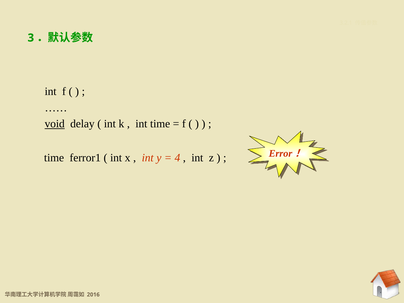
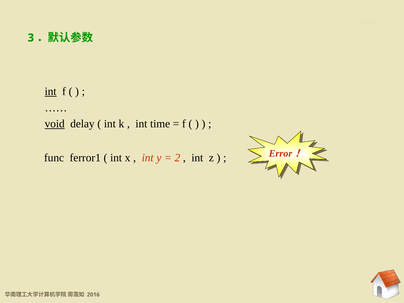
int at (51, 92) underline: none -> present
time at (54, 158): time -> func
4: 4 -> 2
